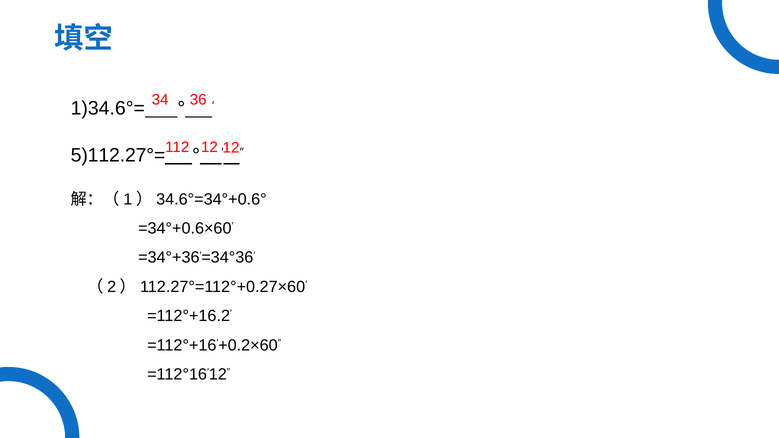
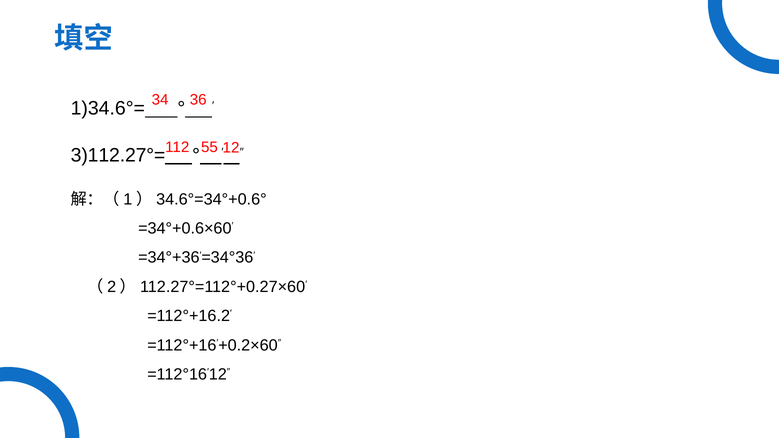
112 12: 12 -> 55
5)112.27°=: 5)112.27°= -> 3)112.27°=
